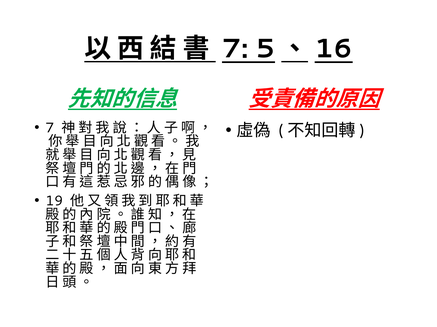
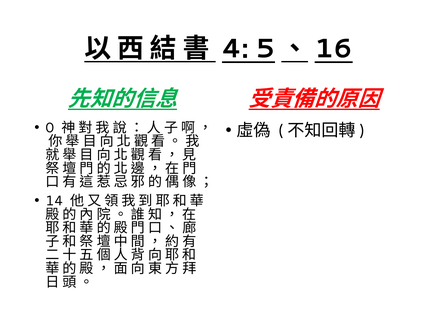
7 at (235, 49): 7 -> 4
7 at (50, 128): 7 -> 0
19: 19 -> 14
